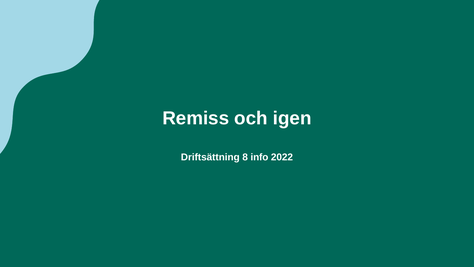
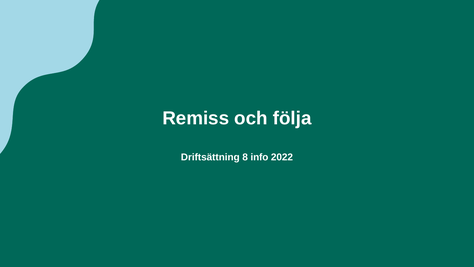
igen: igen -> följa
